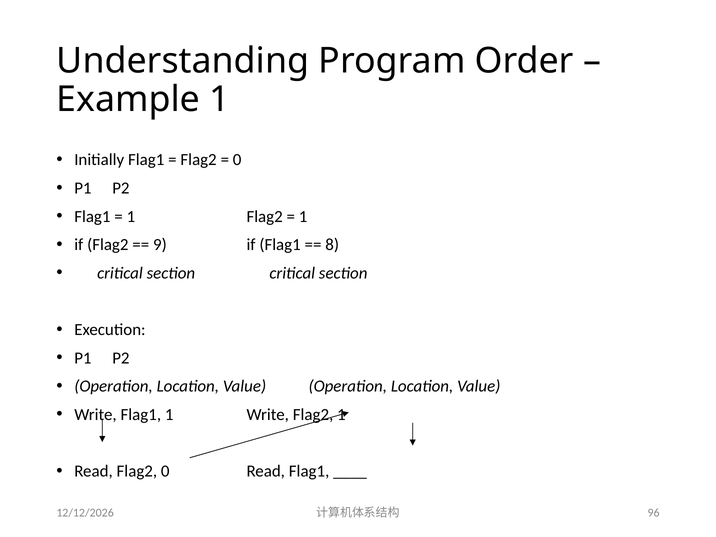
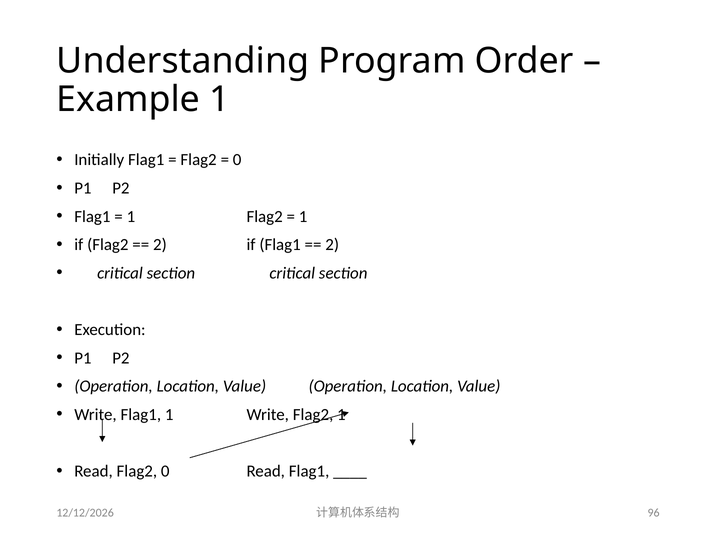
9 at (160, 245): 9 -> 2
8 at (332, 245): 8 -> 2
